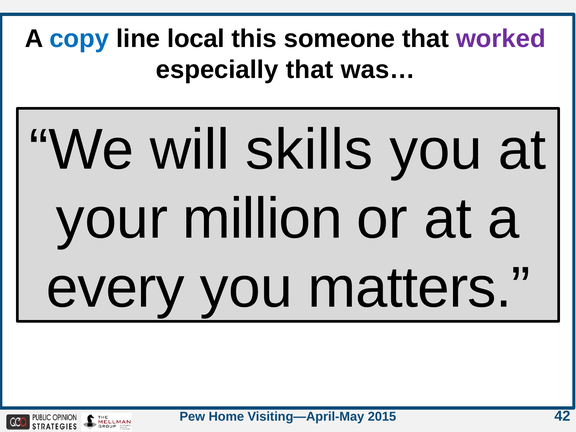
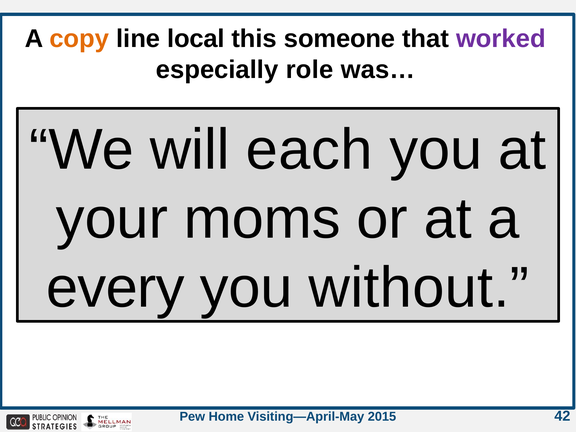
copy colour: blue -> orange
especially that: that -> role
skills: skills -> each
million: million -> moms
matters: matters -> without
